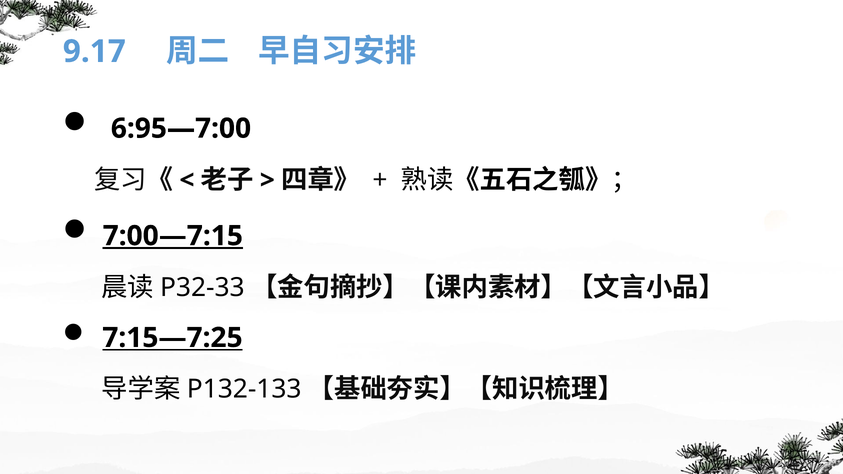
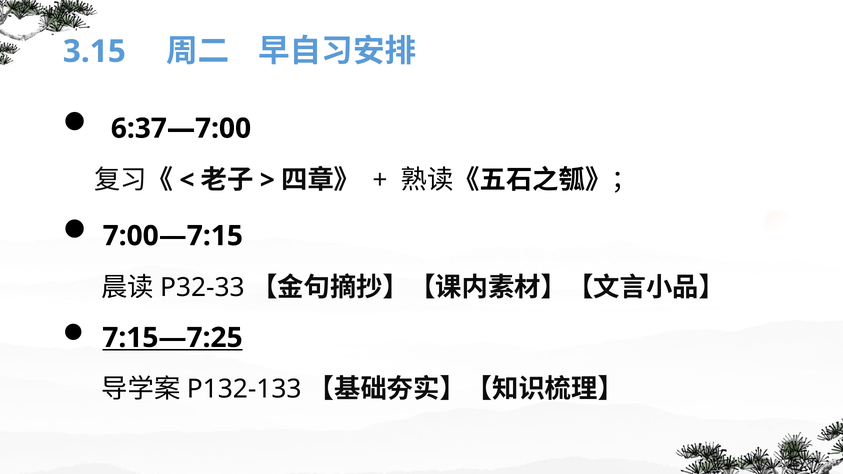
9.17: 9.17 -> 3.15
6:95—7:00: 6:95—7:00 -> 6:37—7:00
7:00—7:15 underline: present -> none
